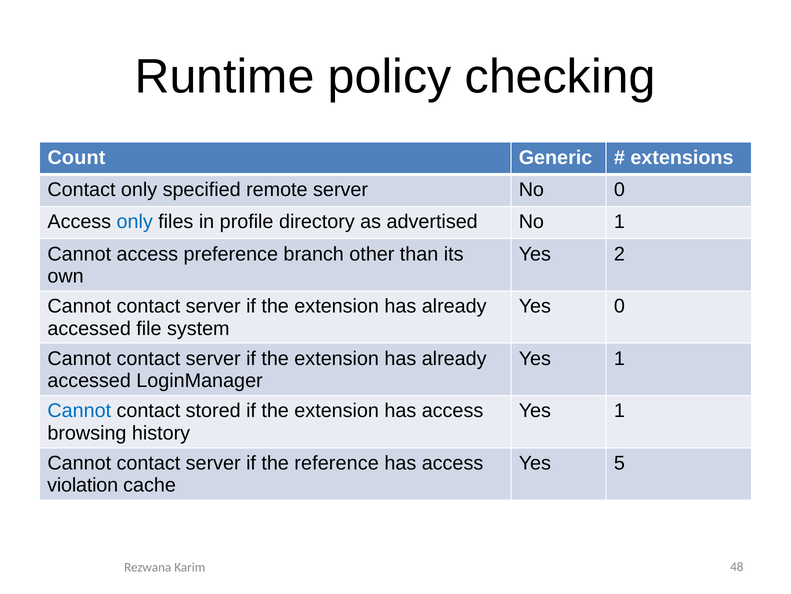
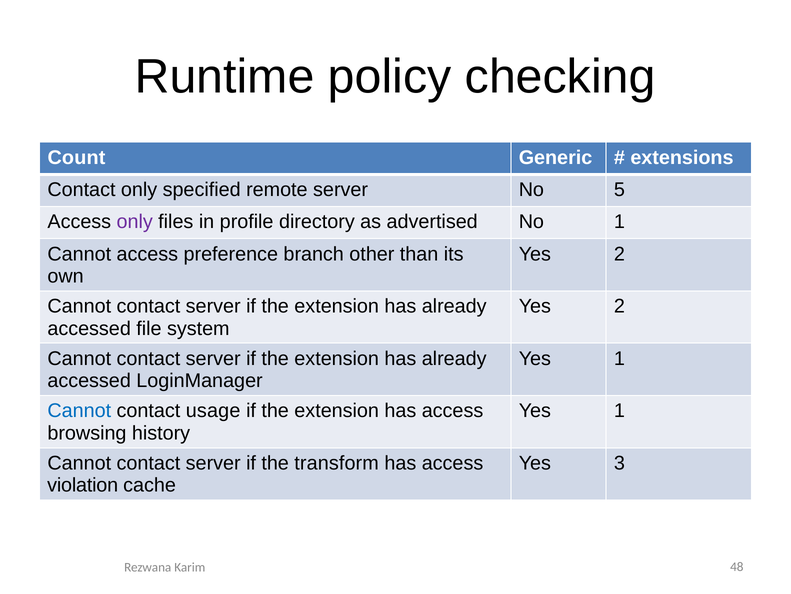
No 0: 0 -> 5
only at (135, 222) colour: blue -> purple
0 at (619, 306): 0 -> 2
stored: stored -> usage
reference: reference -> transform
5: 5 -> 3
